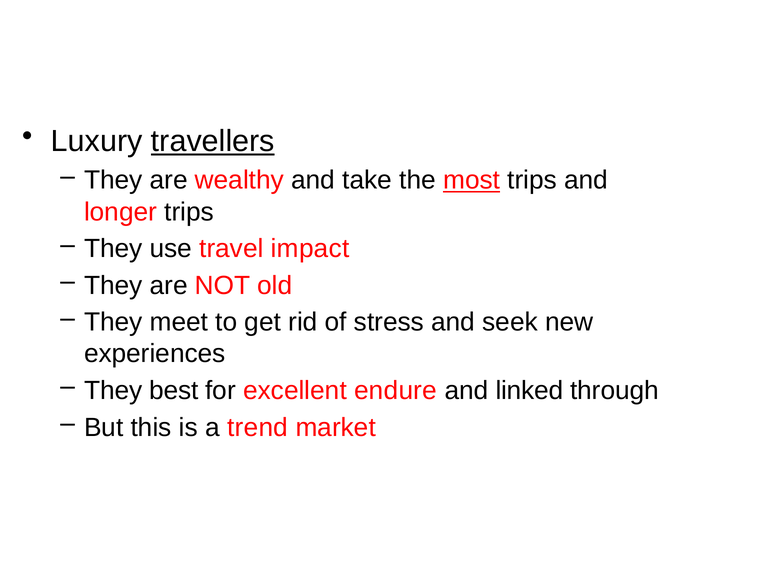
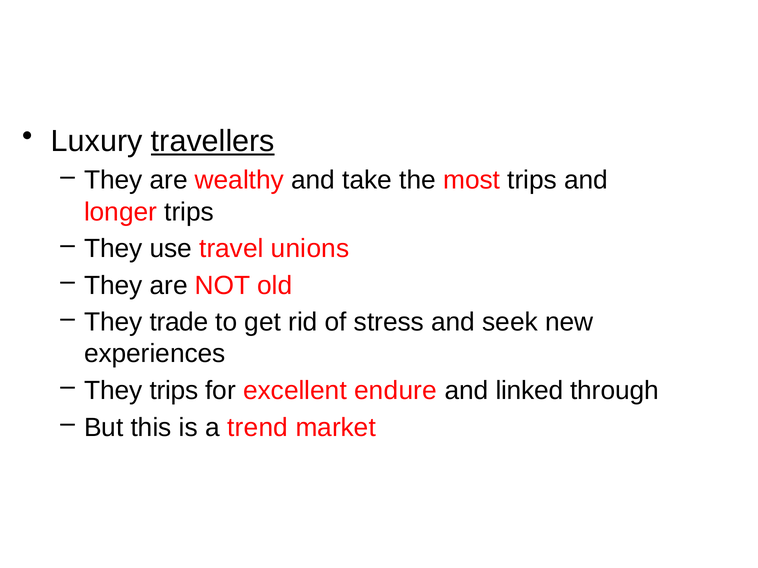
most underline: present -> none
impact: impact -> unions
meet: meet -> trade
They best: best -> trips
